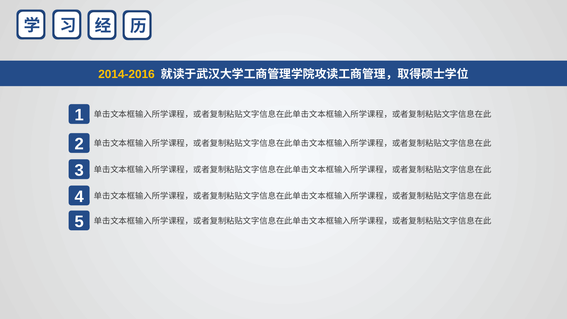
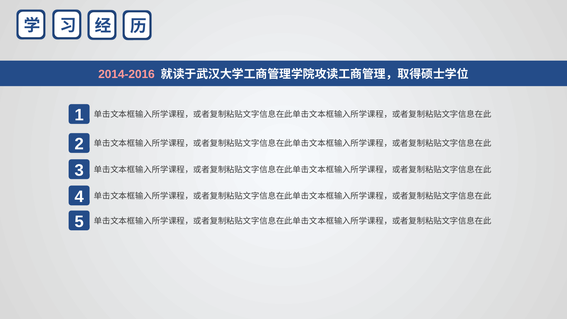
2014-2016 colour: yellow -> pink
